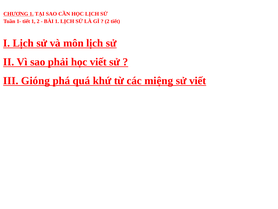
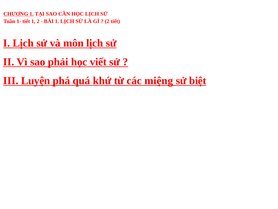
Gióng: Gióng -> Luyện
sử viết: viết -> biệt
